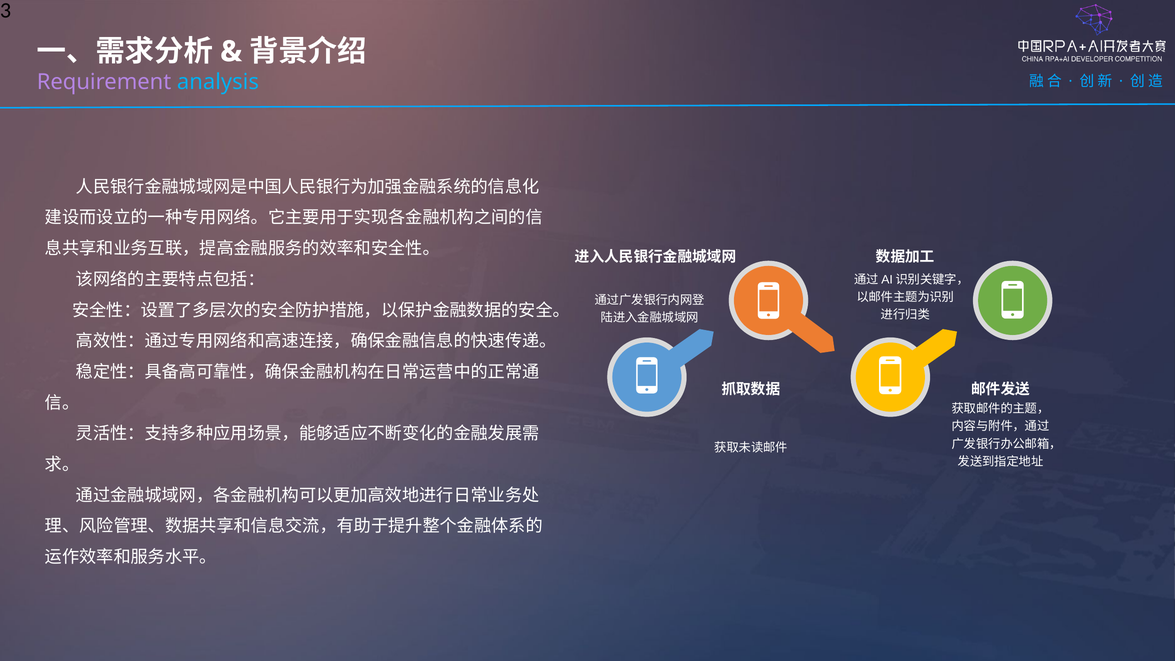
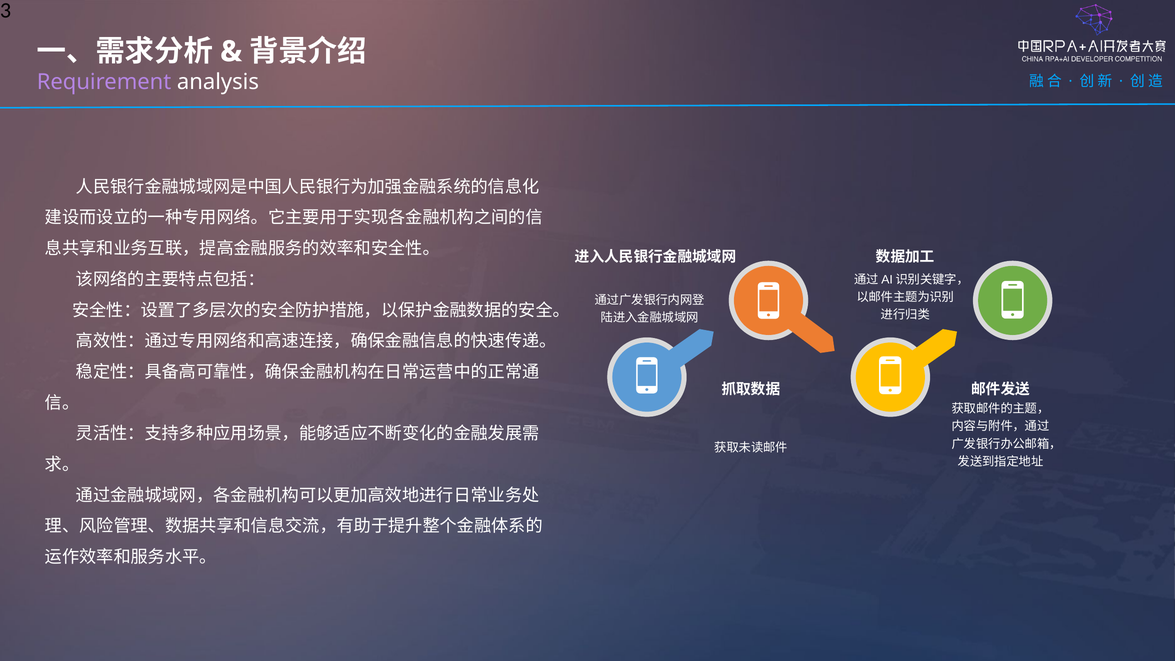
analysis colour: light blue -> white
